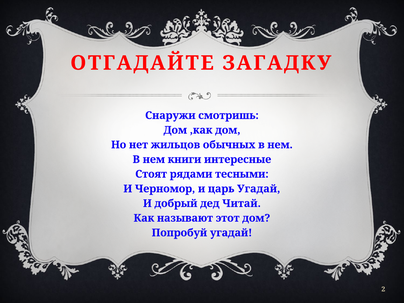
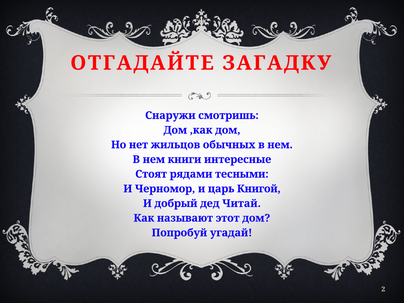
царь Угадай: Угадай -> Книгой
